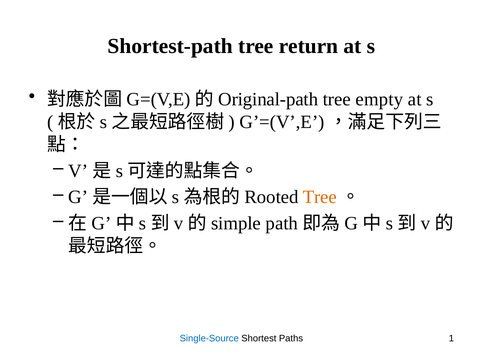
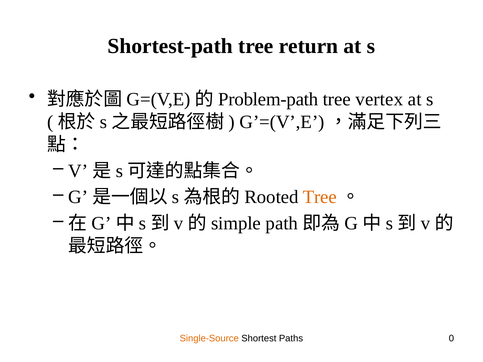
Original-path: Original-path -> Problem-path
empty: empty -> vertex
Single-Source colour: blue -> orange
1: 1 -> 0
